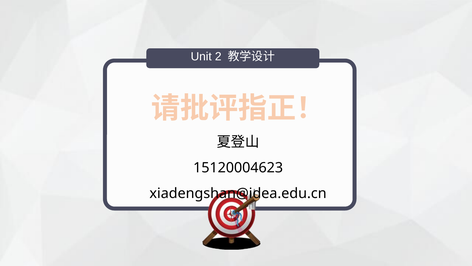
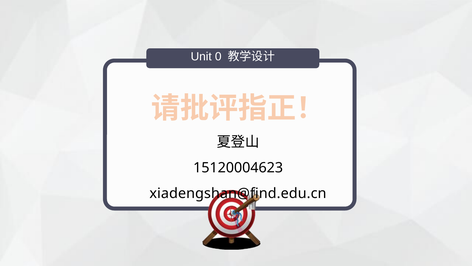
2: 2 -> 0
xiadengshan@idea.edu.cn: xiadengshan@idea.edu.cn -> xiadengshan@find.edu.cn
